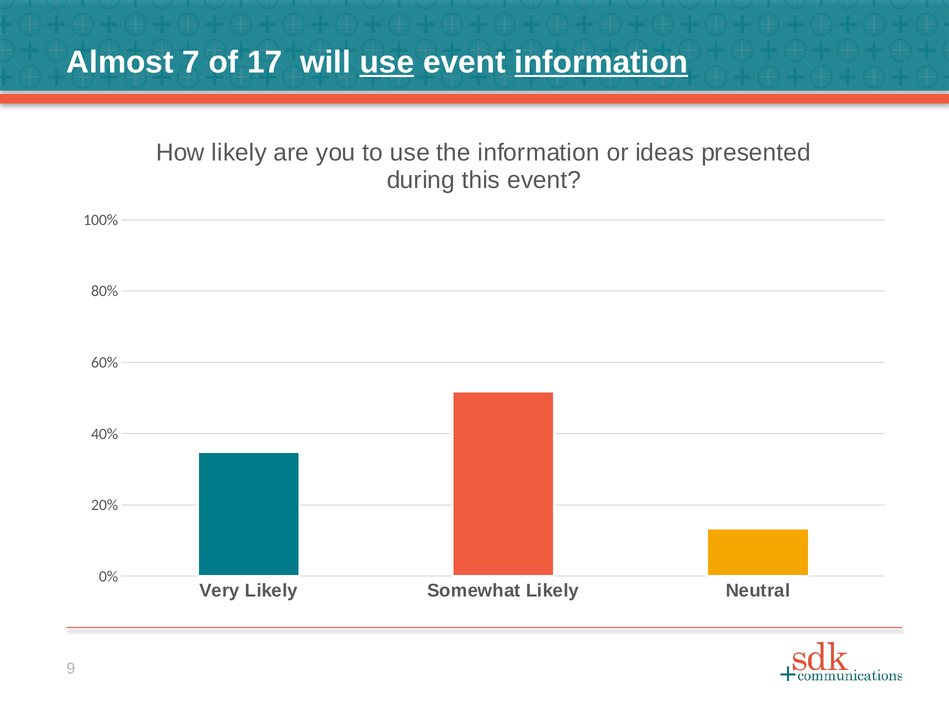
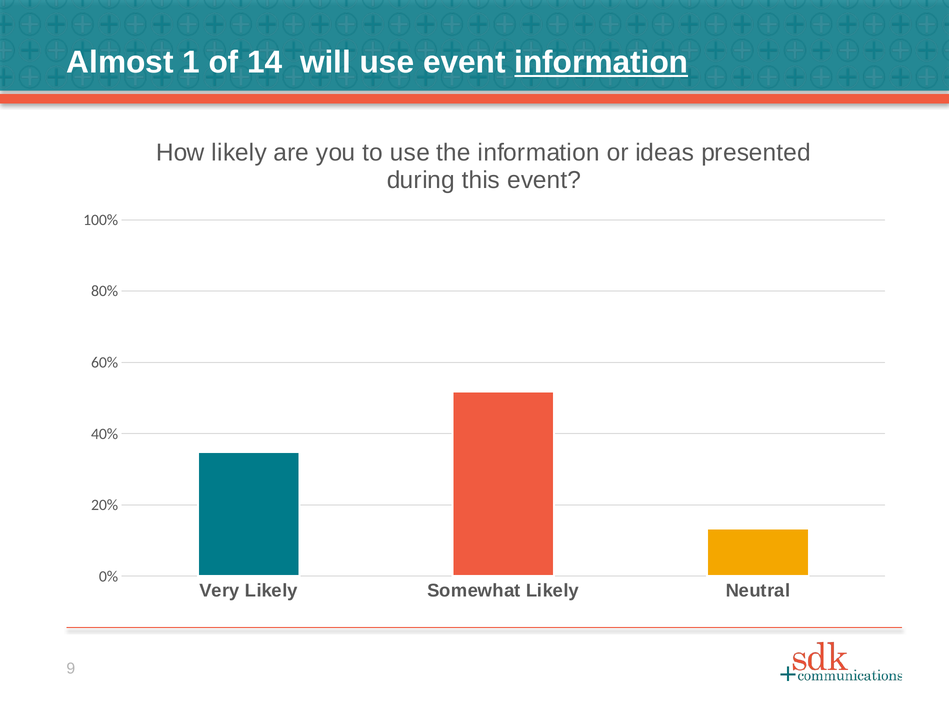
7: 7 -> 1
17: 17 -> 14
use at (387, 62) underline: present -> none
